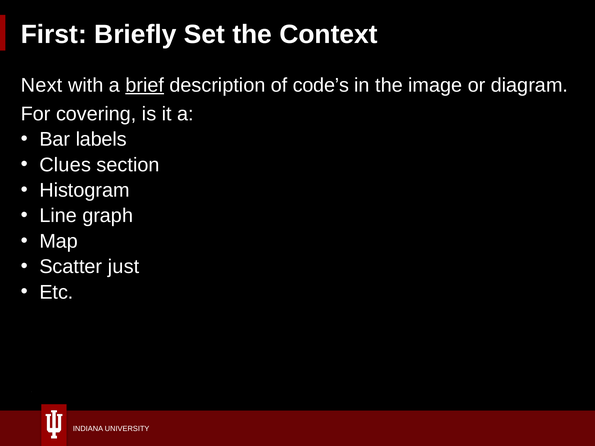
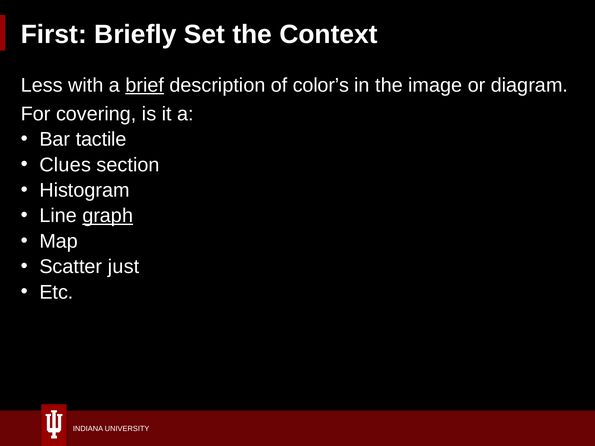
Next: Next -> Less
code’s: code’s -> color’s
labels: labels -> tactile
graph underline: none -> present
